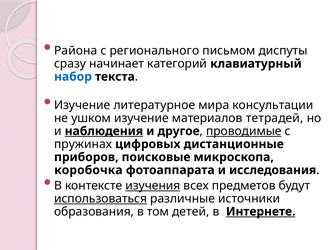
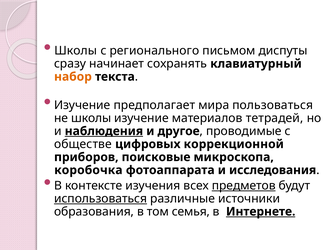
Района at (76, 51): Района -> Школы
категорий: категорий -> сохранять
набор colour: blue -> orange
литературное: литературное -> предполагает
консультации: консультации -> пользоваться
не ушком: ушком -> школы
проводимые underline: present -> none
пружинах: пружинах -> обществе
дистанционные: дистанционные -> коррекционной
изучения underline: present -> none
предметов underline: none -> present
детей: детей -> семья
